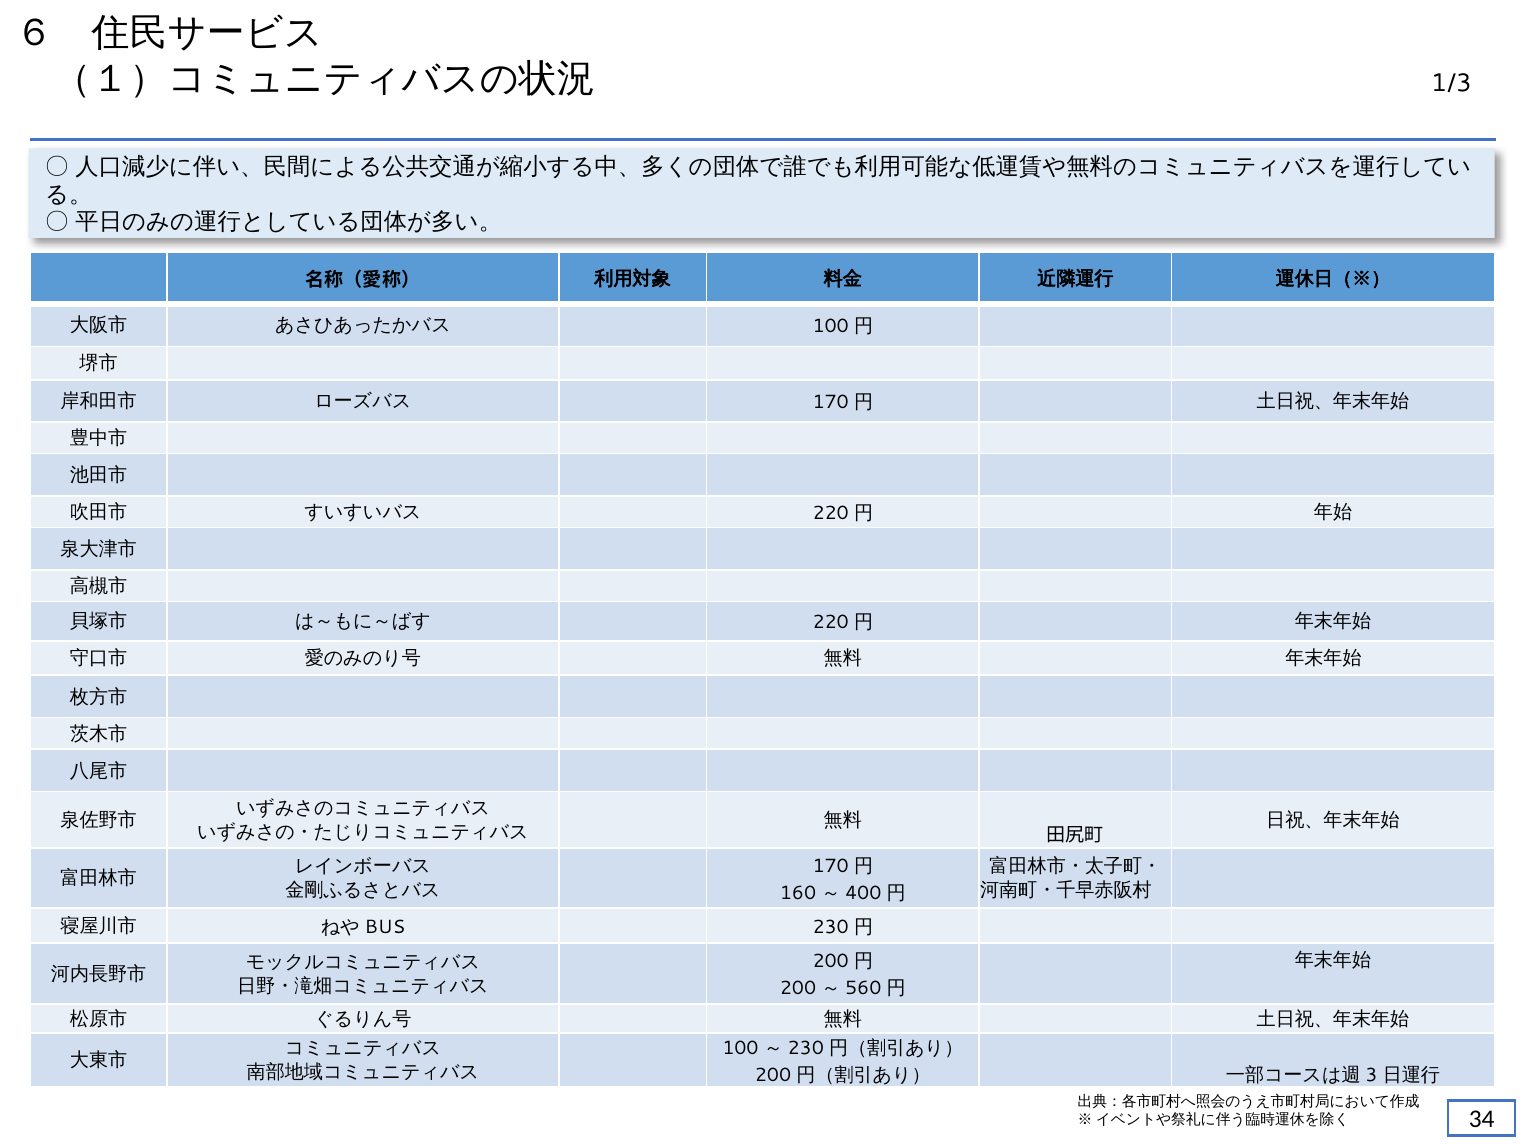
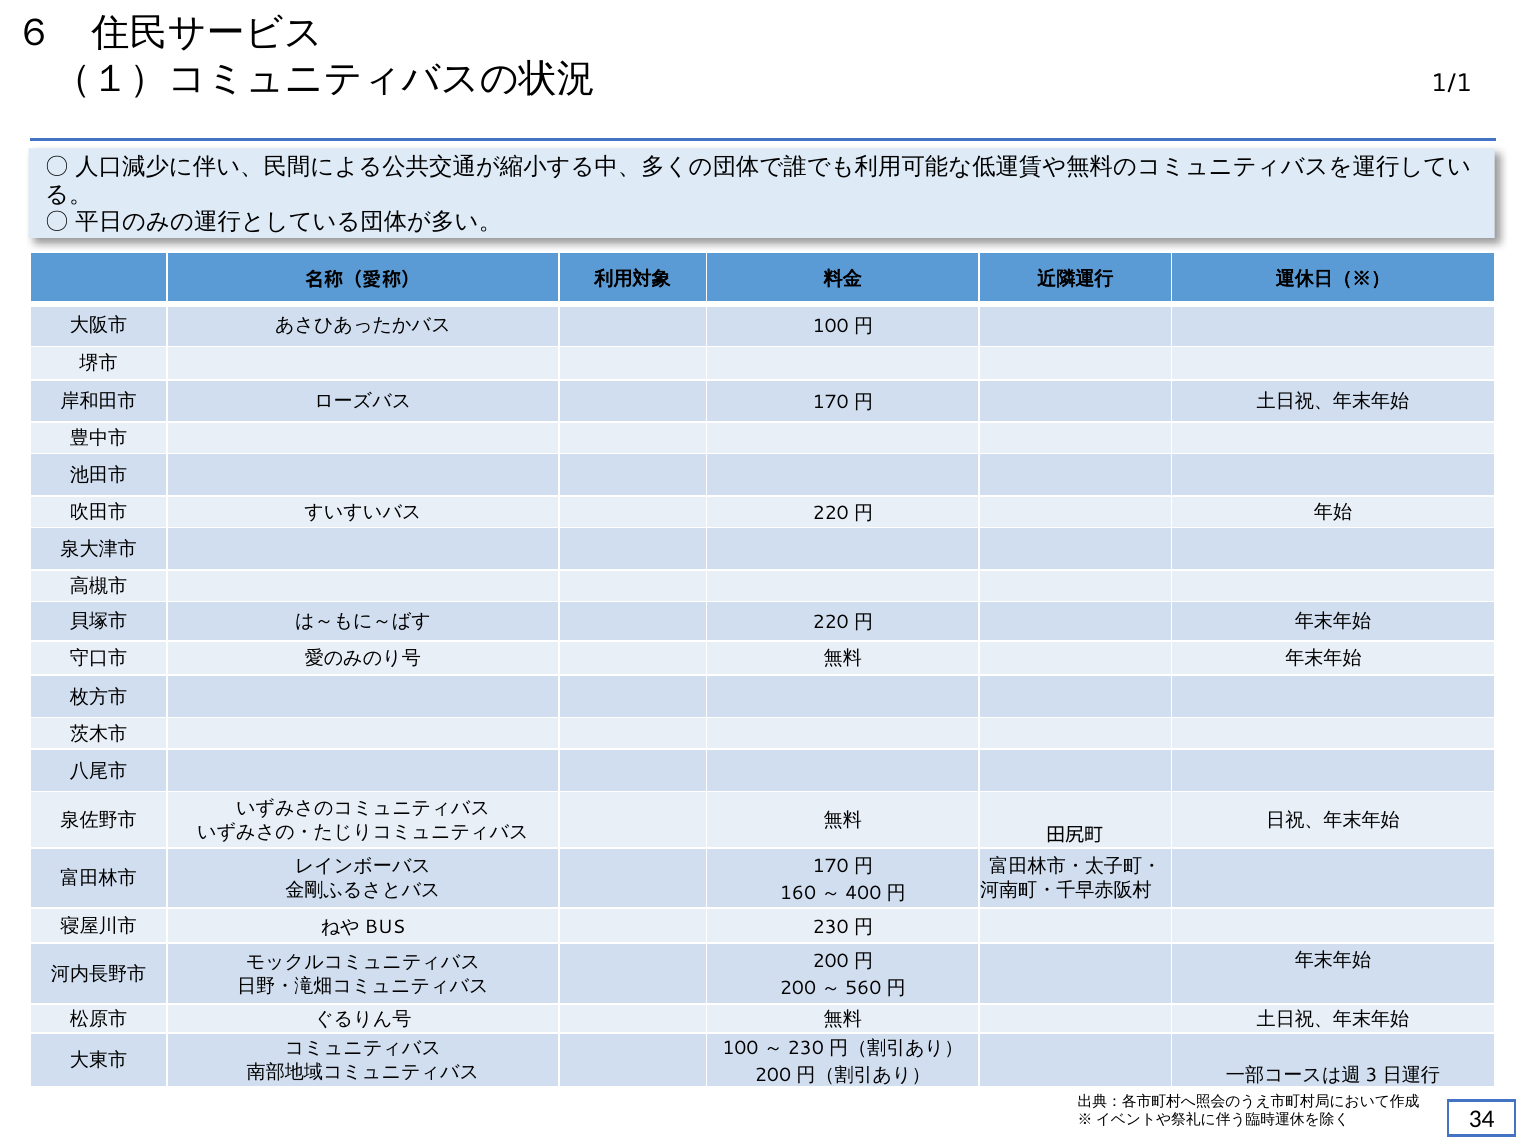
1/3: 1/3 -> 1/1
